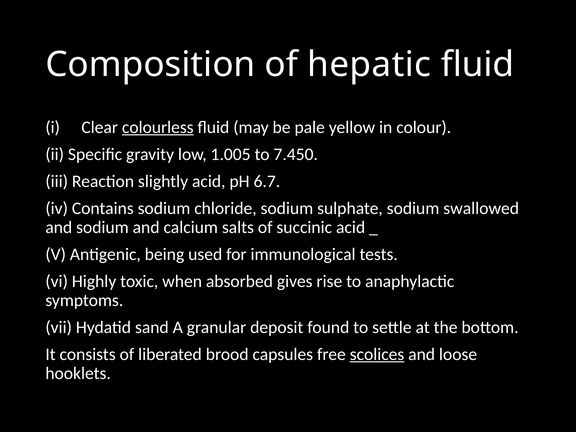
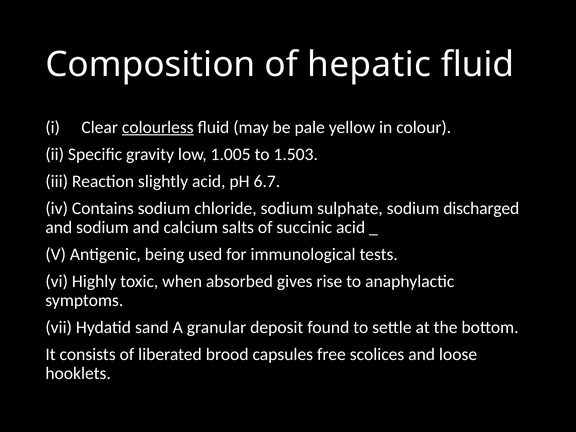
7.450: 7.450 -> 1.503
swallowed: swallowed -> discharged
scolices underline: present -> none
